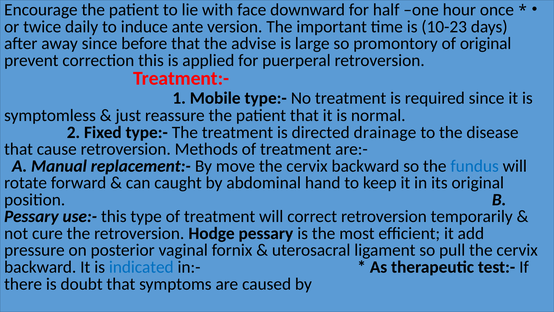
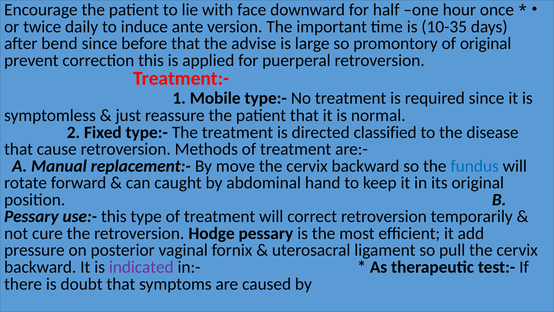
10-23: 10-23 -> 10-35
away: away -> bend
drainage: drainage -> classified
indicated colour: blue -> purple
